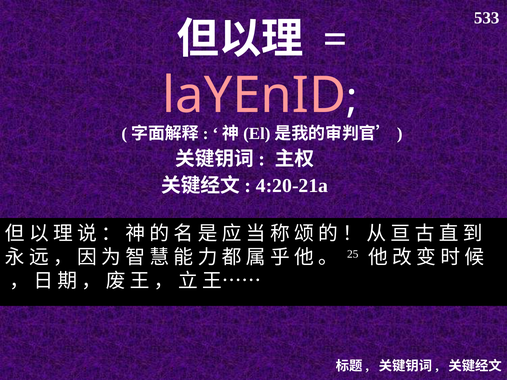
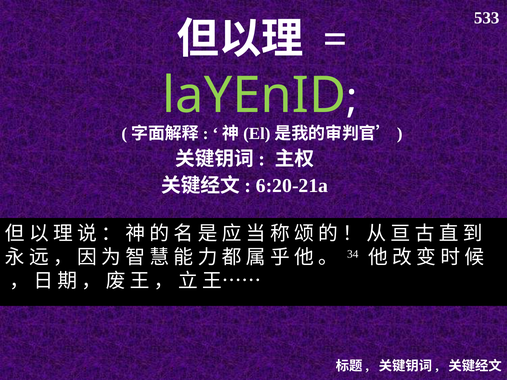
laYEnID colour: pink -> light green
4:20-21a: 4:20-21a -> 6:20-21a
25: 25 -> 34
